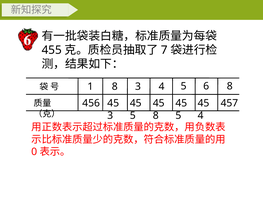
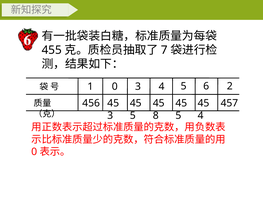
1 8: 8 -> 0
6 8: 8 -> 2
